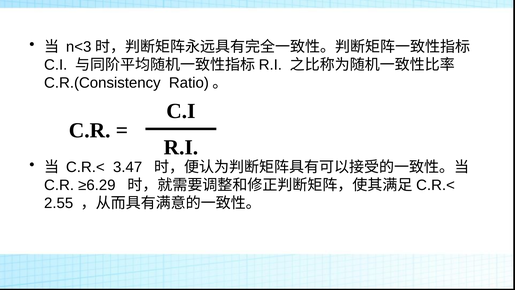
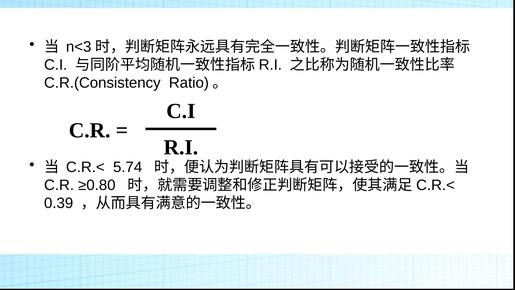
3.47: 3.47 -> 5.74
≥6.29: ≥6.29 -> ≥0.80
2.55: 2.55 -> 0.39
